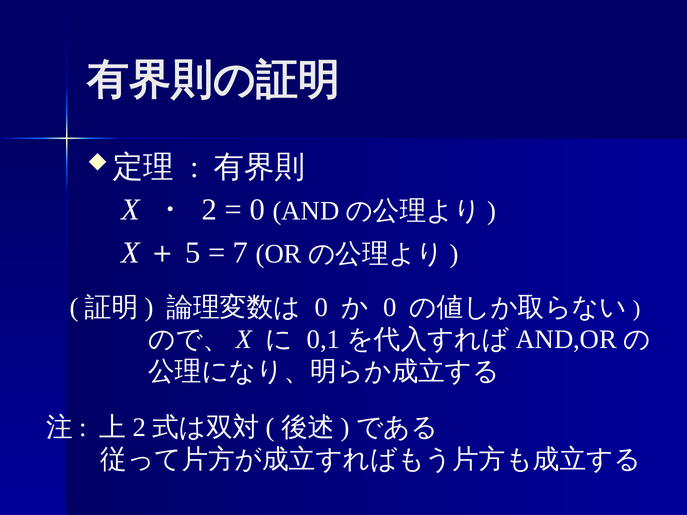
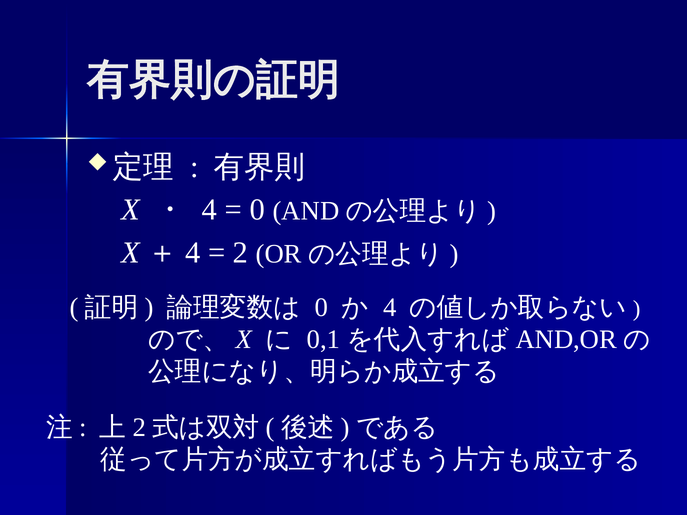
2 at (210, 210): 2 -> 4
5 at (193, 253): 5 -> 4
7 at (241, 253): 7 -> 2
0 at (390, 307): 0 -> 4
